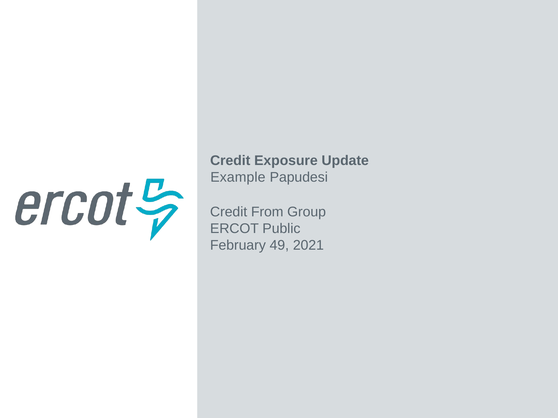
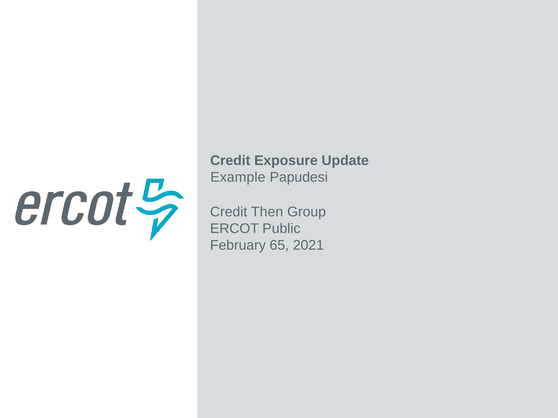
From: From -> Then
49: 49 -> 65
